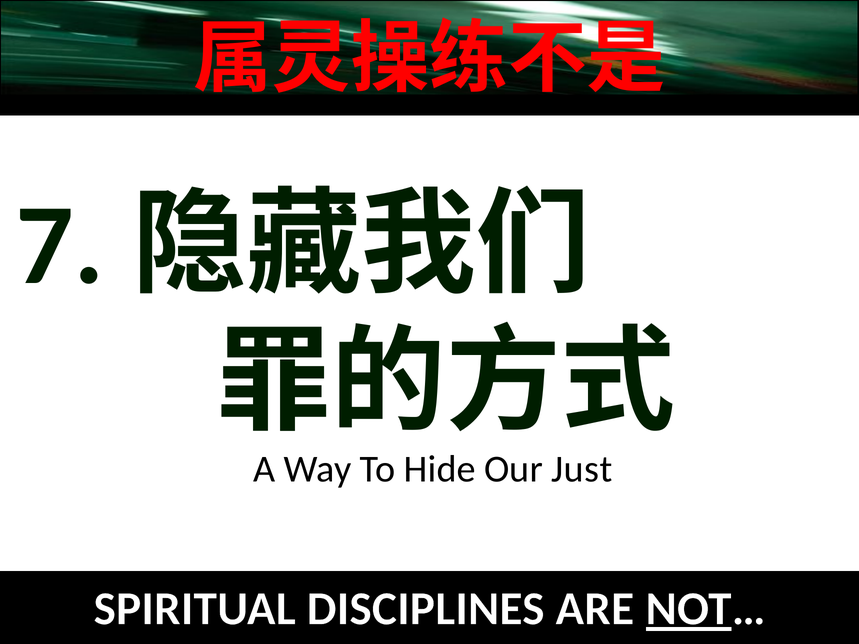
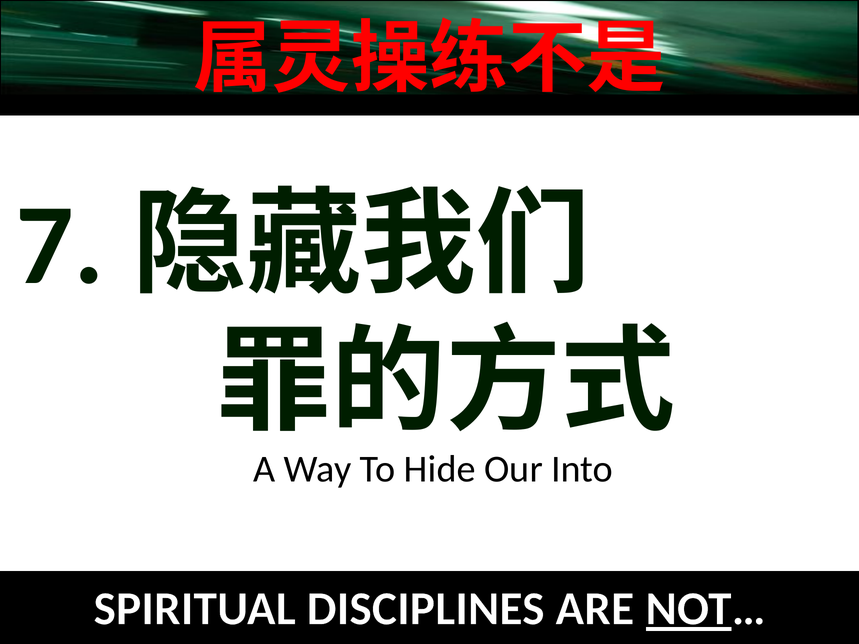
Just: Just -> Into
